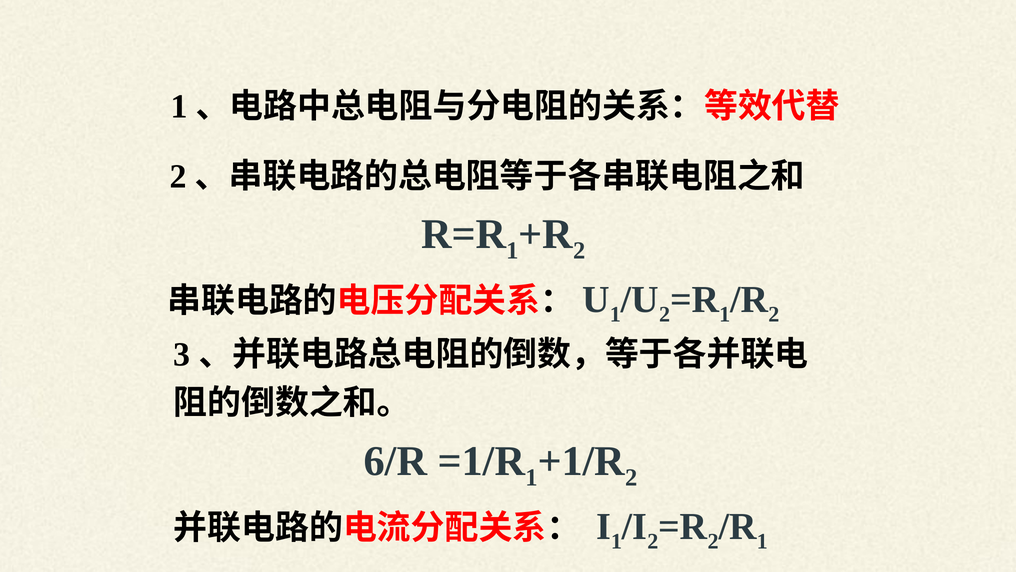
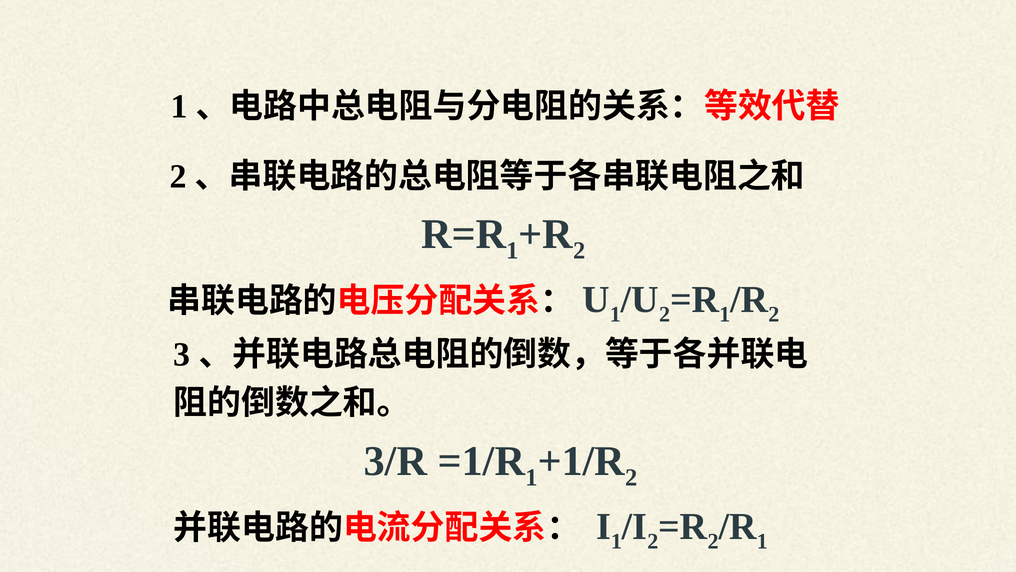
6/R: 6/R -> 3/R
